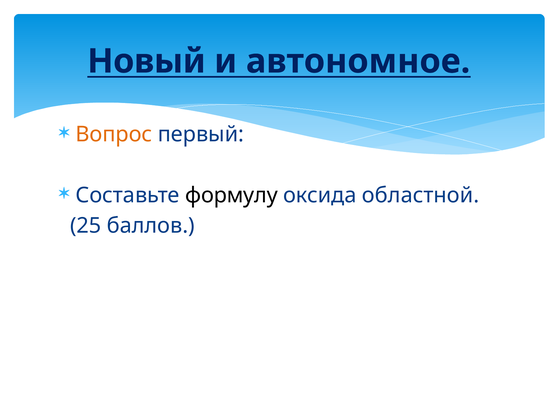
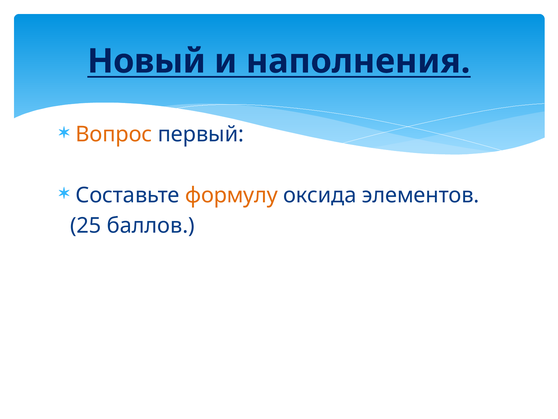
автономное: автономное -> наполнения
формулу colour: black -> orange
областной: областной -> элементов
